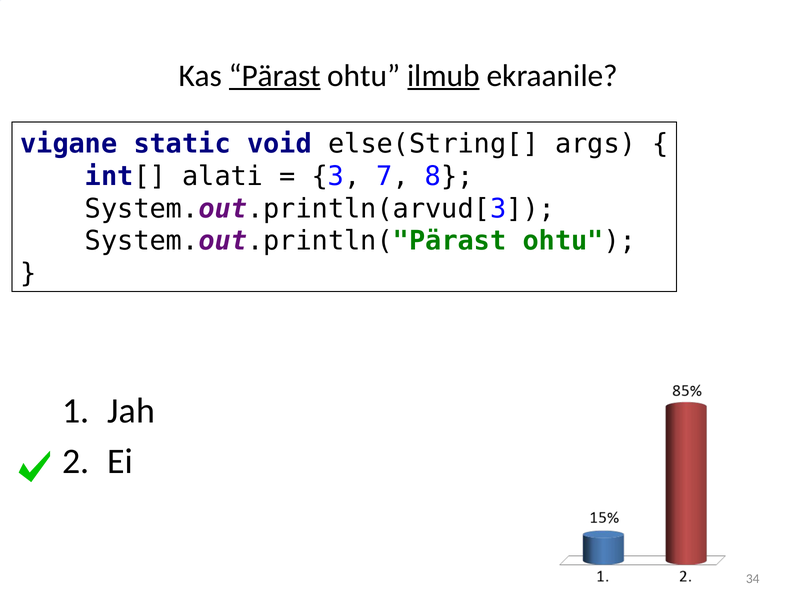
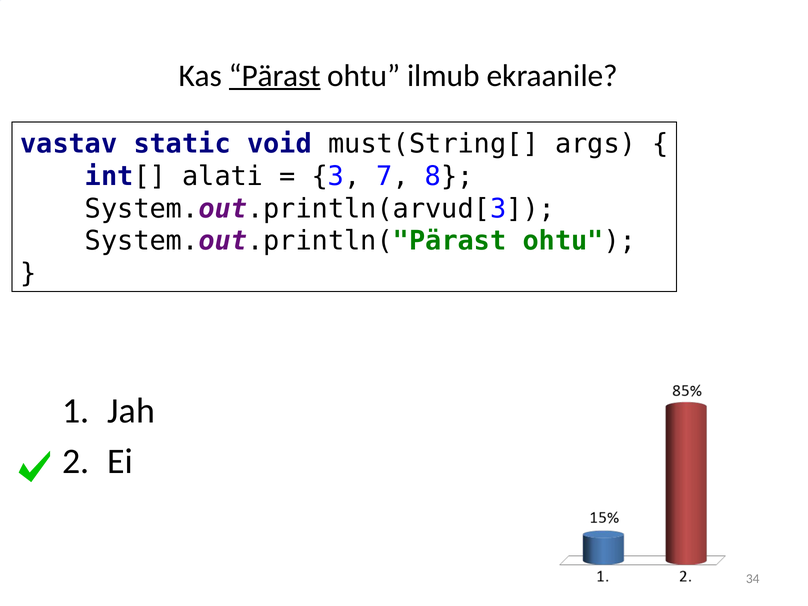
ilmub underline: present -> none
vigane: vigane -> vastav
else(String[: else(String[ -> must(String[
